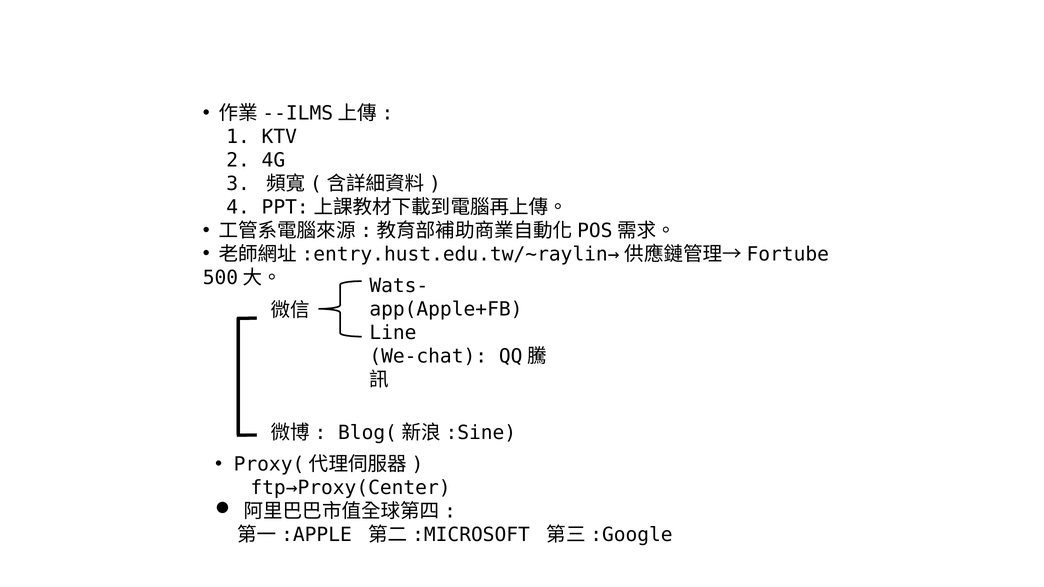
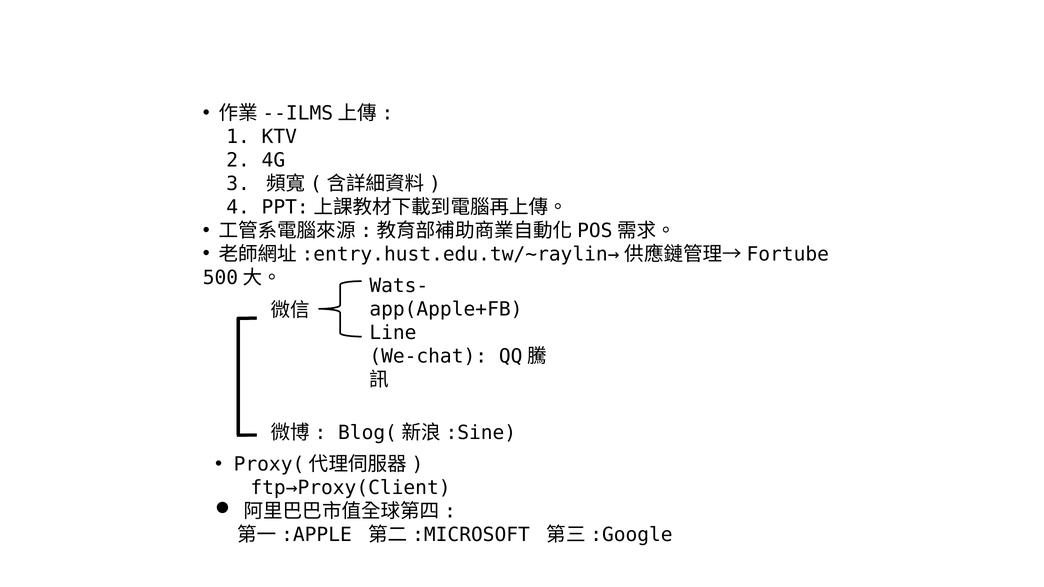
ftp→Proxy(Center: ftp→Proxy(Center -> ftp→Proxy(Client
